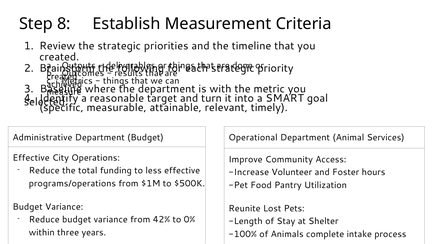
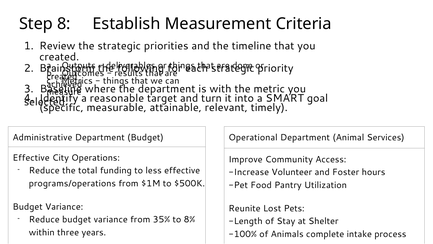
42%: 42% -> 35%
0%: 0% -> 8%
